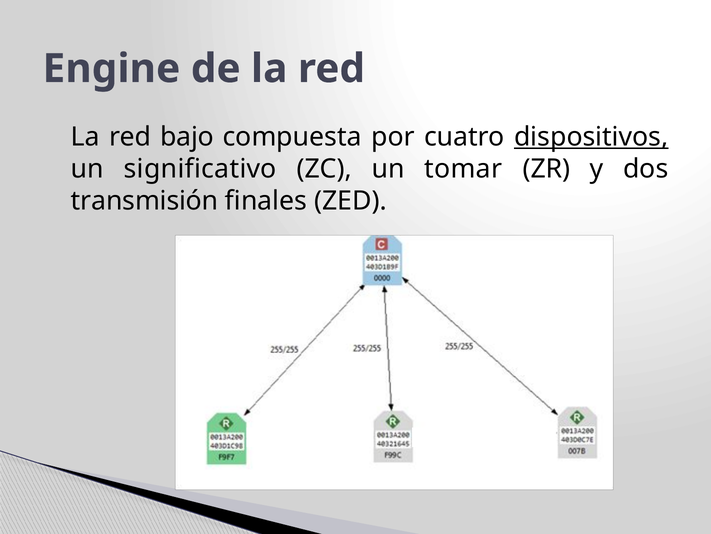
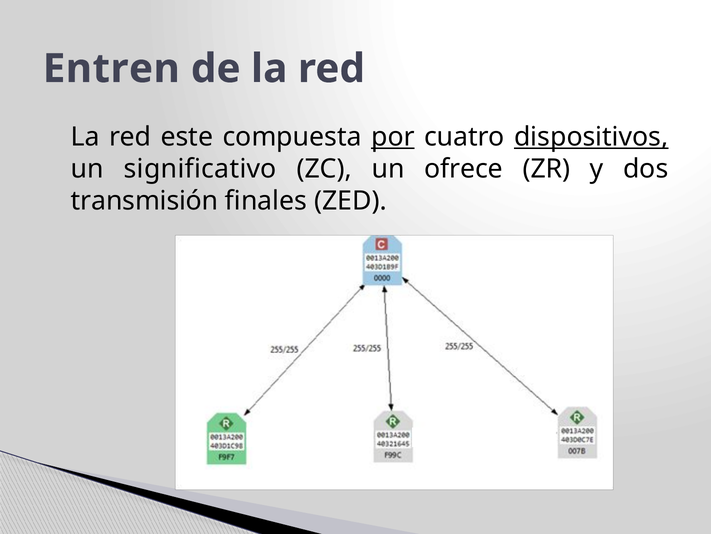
Engine: Engine -> Entren
bajo: bajo -> este
por underline: none -> present
tomar: tomar -> ofrece
